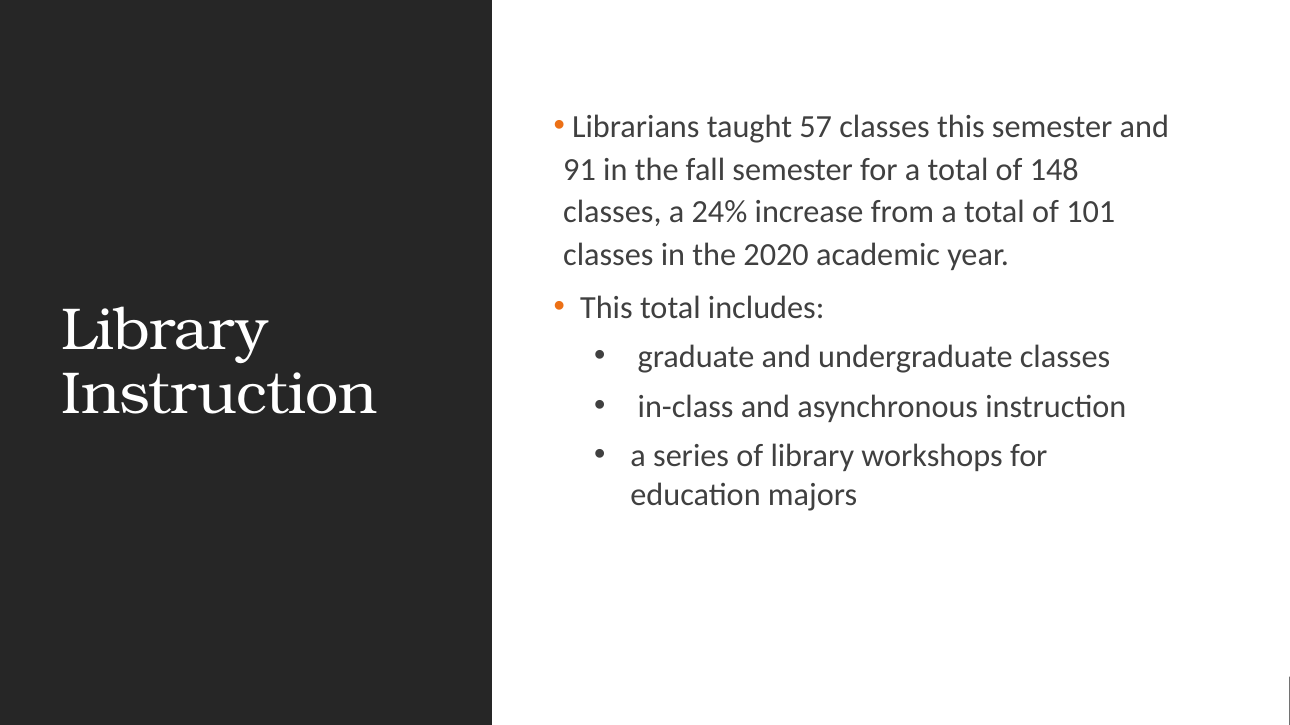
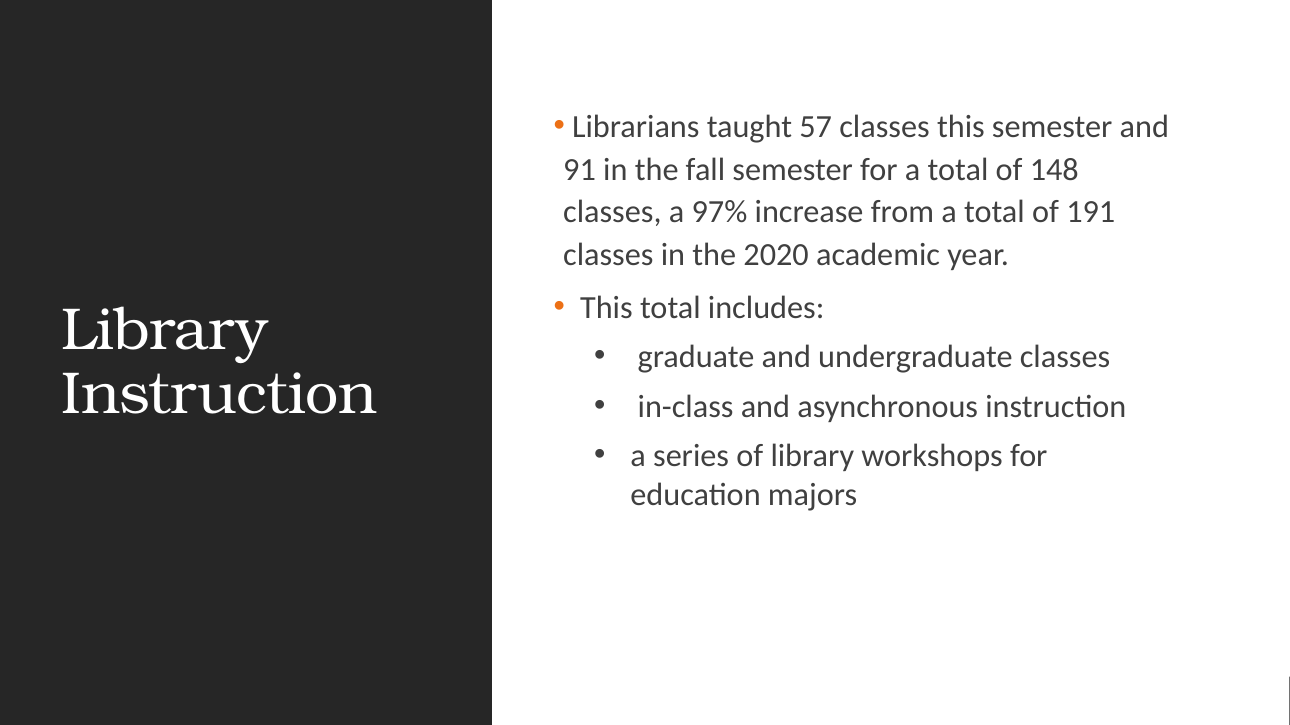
24%: 24% -> 97%
101: 101 -> 191
